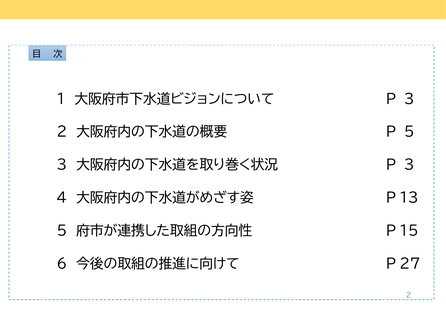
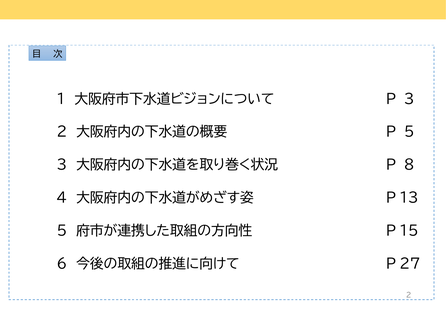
3 at (409, 165): 3 -> 8
